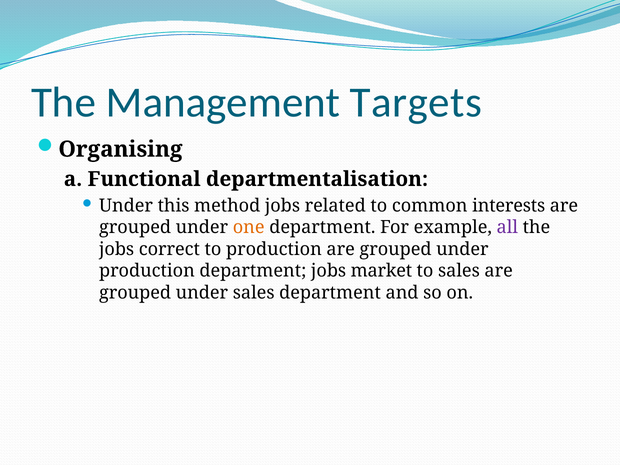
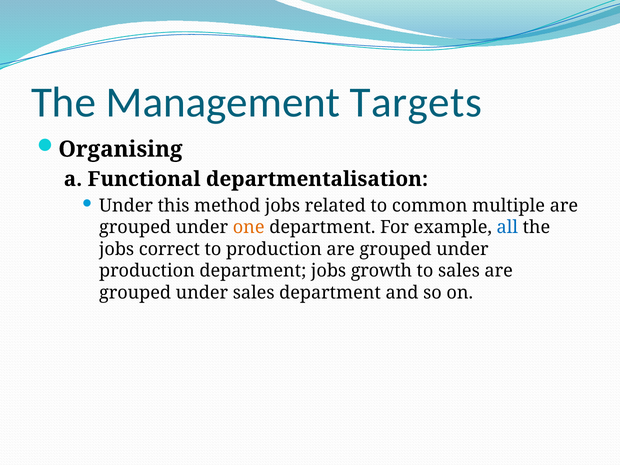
interests: interests -> multiple
all colour: purple -> blue
market: market -> growth
